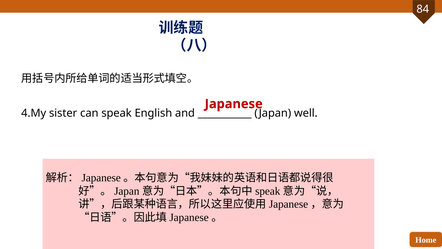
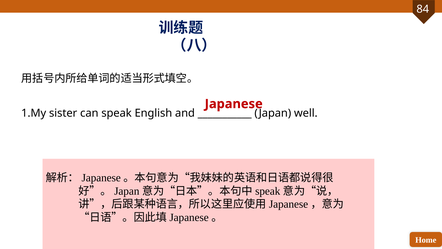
4.My: 4.My -> 1.My
